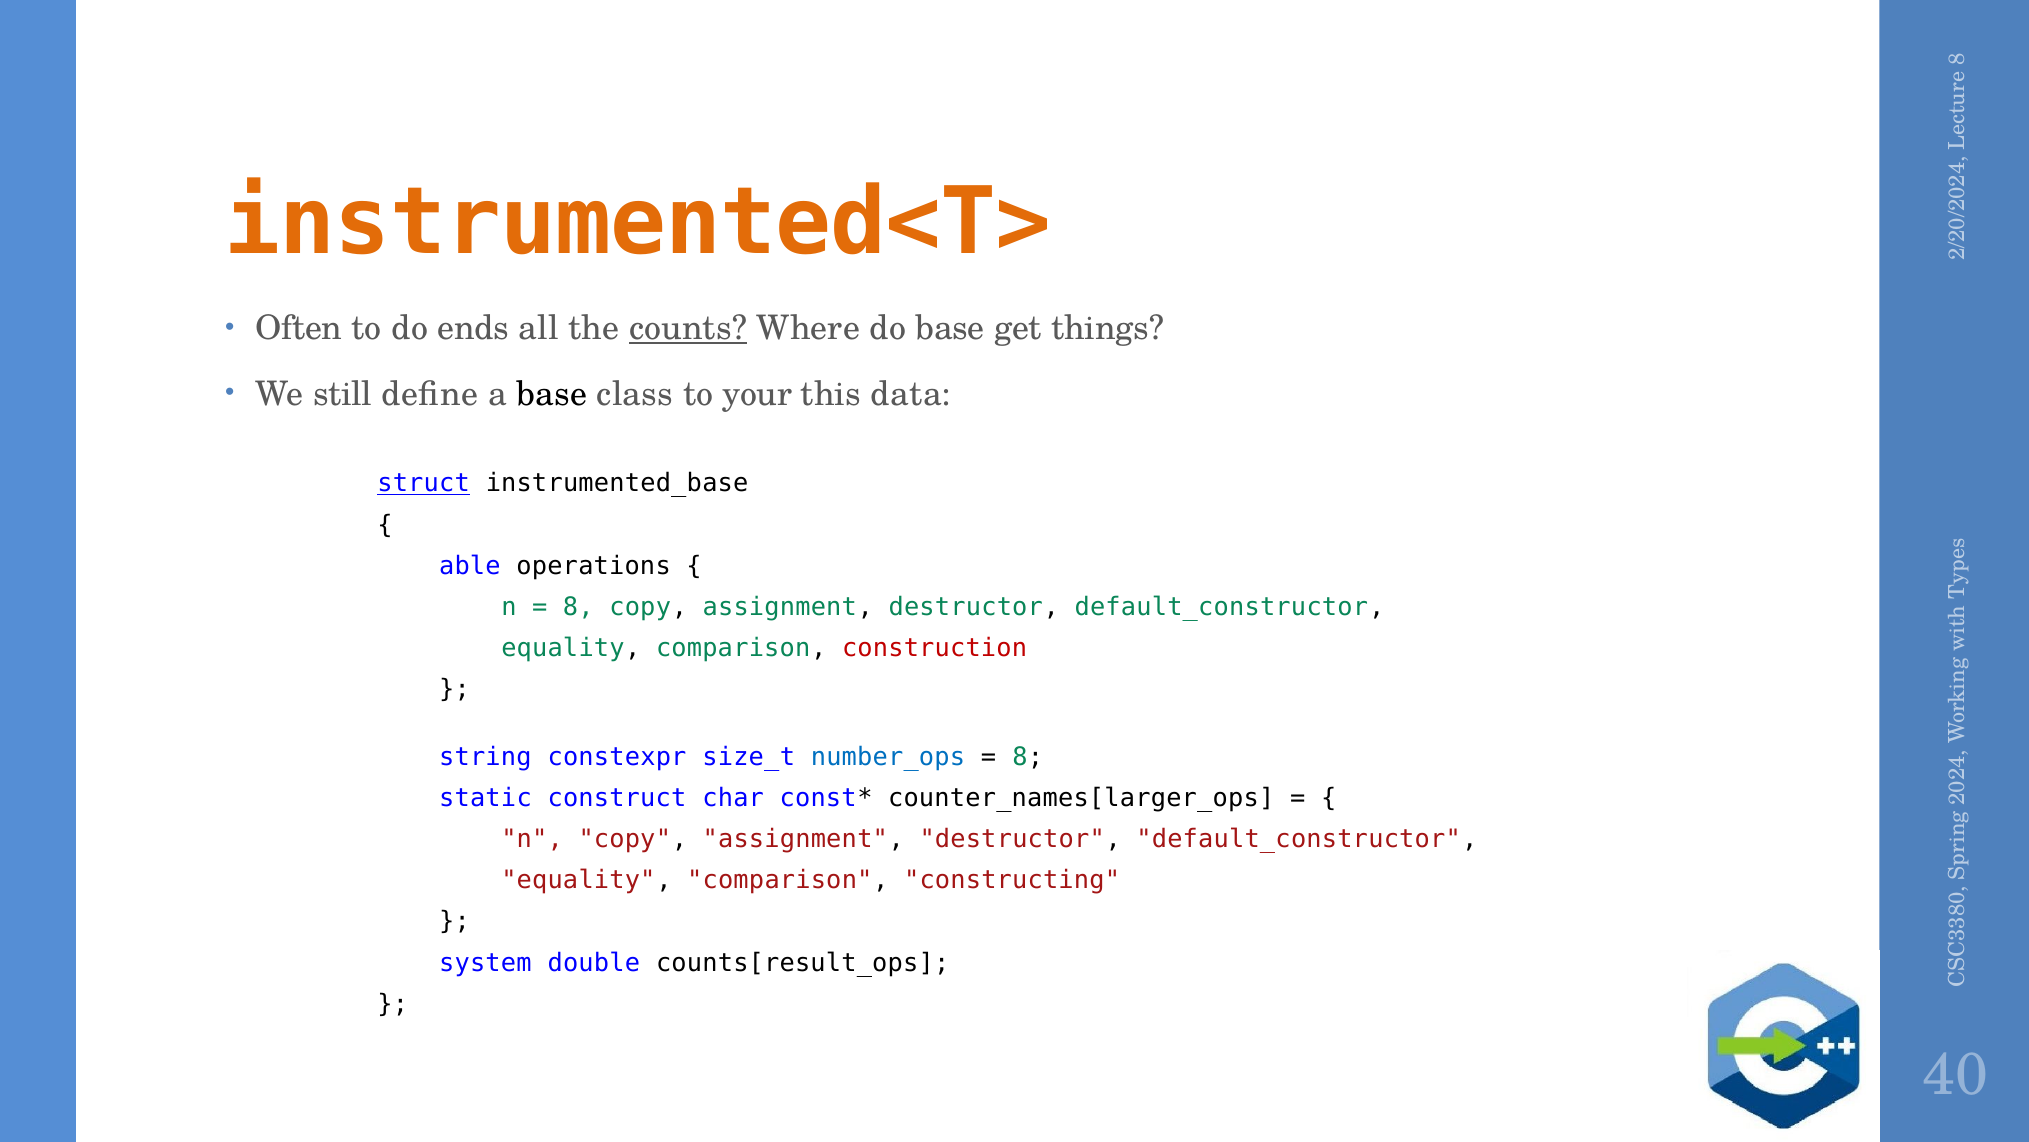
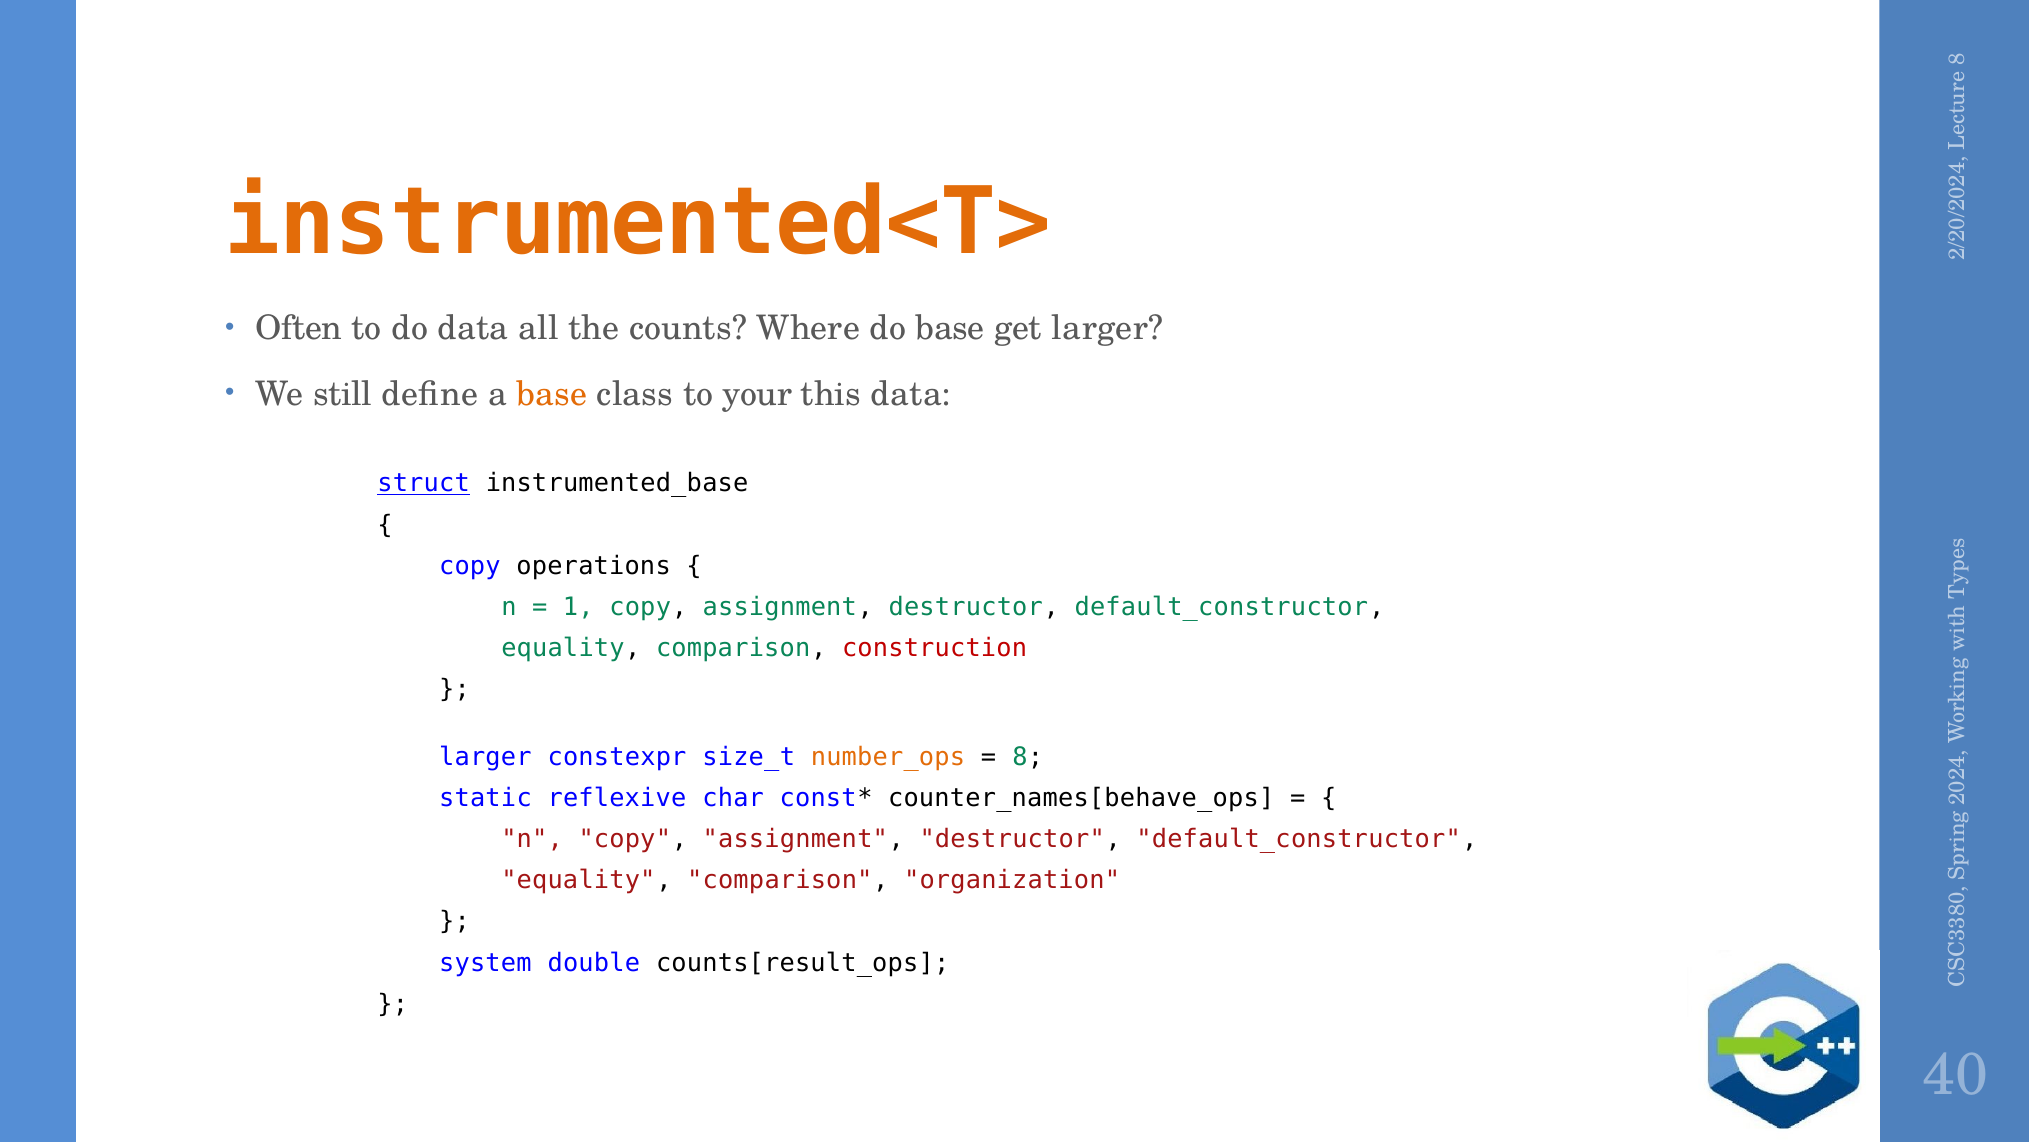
do ends: ends -> data
counts underline: present -> none
get things: things -> larger
base at (552, 394) colour: black -> orange
able at (470, 566): able -> copy
8 at (578, 607): 8 -> 1
string at (485, 756): string -> larger
number_ops colour: blue -> orange
construct: construct -> reflexive
counter_names[larger_ops: counter_names[larger_ops -> counter_names[behave_ops
constructing: constructing -> organization
